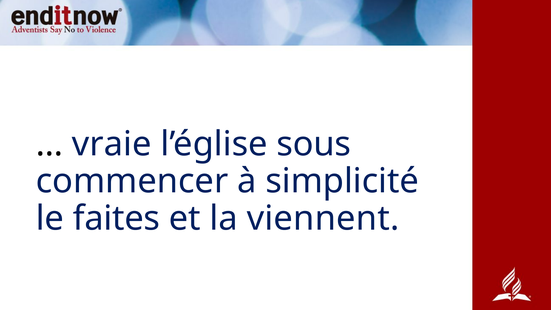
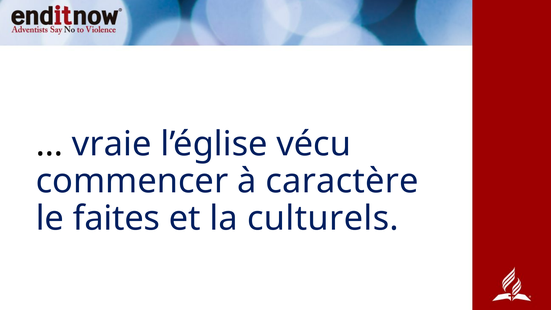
sous: sous -> vécu
simplicité: simplicité -> caractère
viennent: viennent -> culturels
